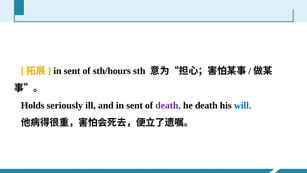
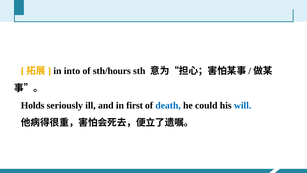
sent at (72, 71): sent -> into
and in sent: sent -> first
death at (168, 105) colour: purple -> blue
he death: death -> could
